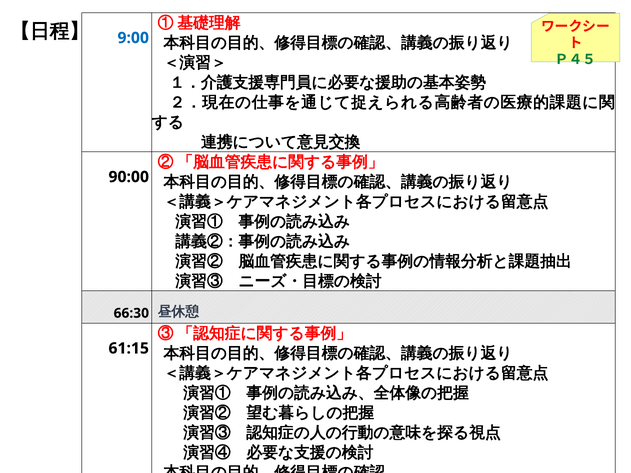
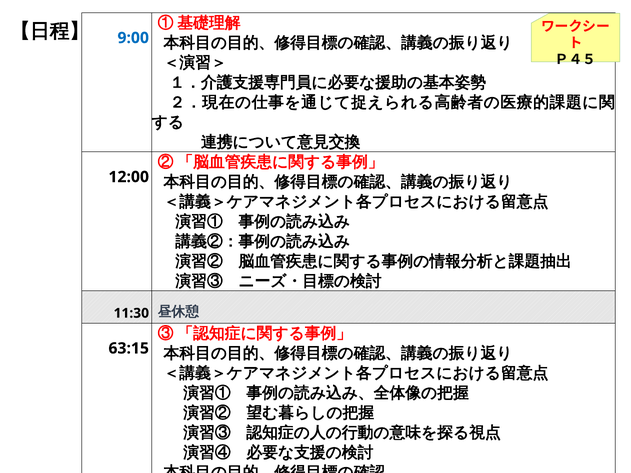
Ｐ４５ colour: green -> black
90:00: 90:00 -> 12:00
66:30: 66:30 -> 11:30
61:15: 61:15 -> 63:15
